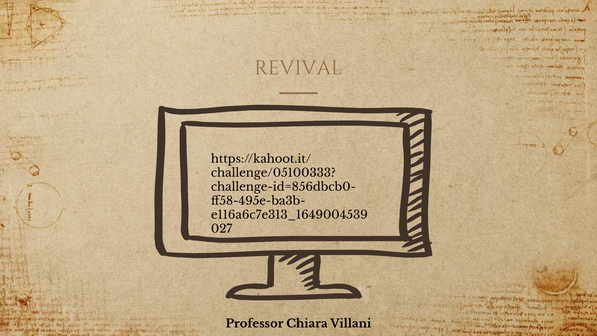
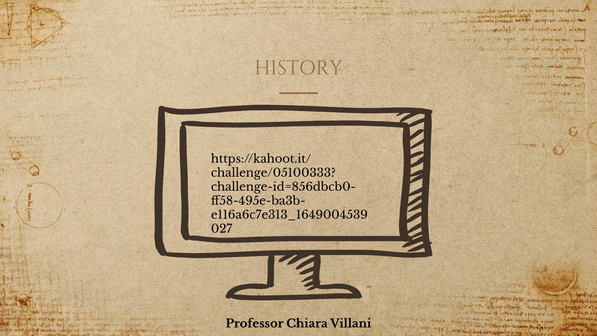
REVIVAL: REVIVAL -> HISTORY
